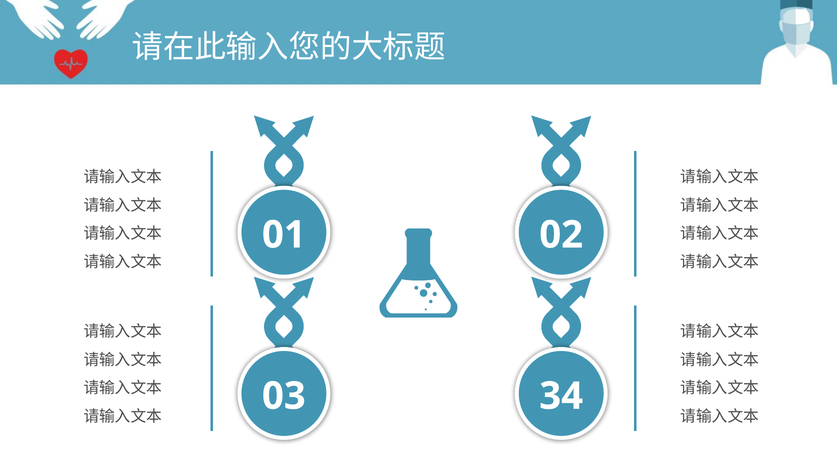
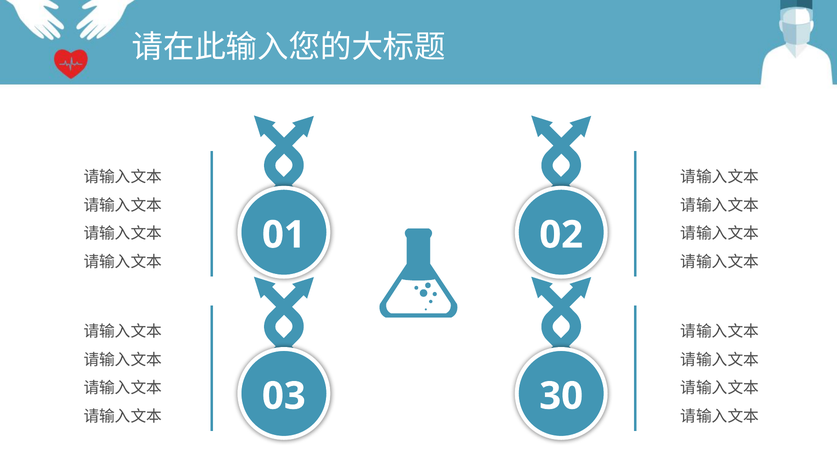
34: 34 -> 30
